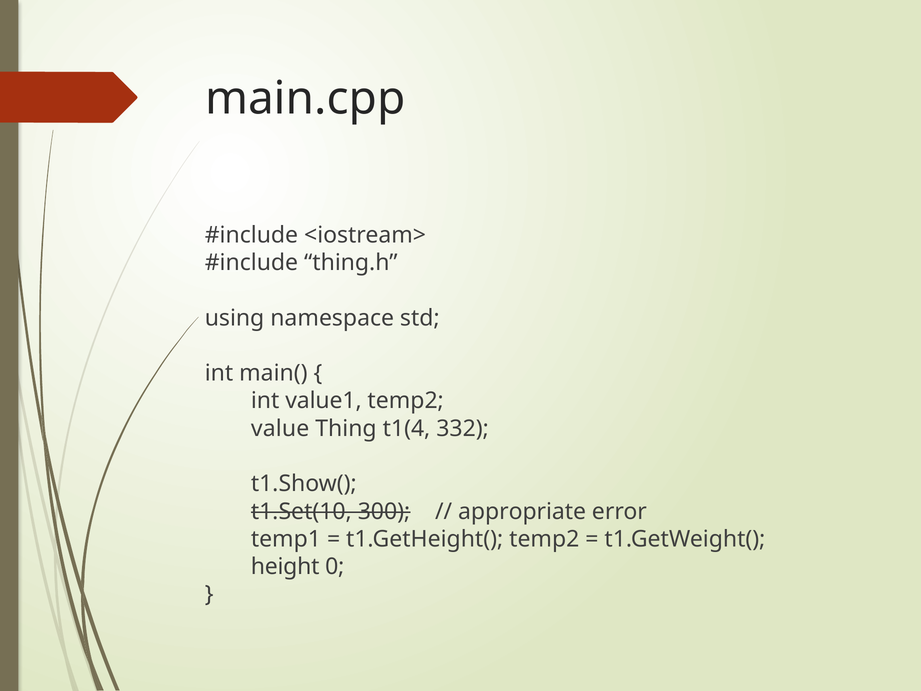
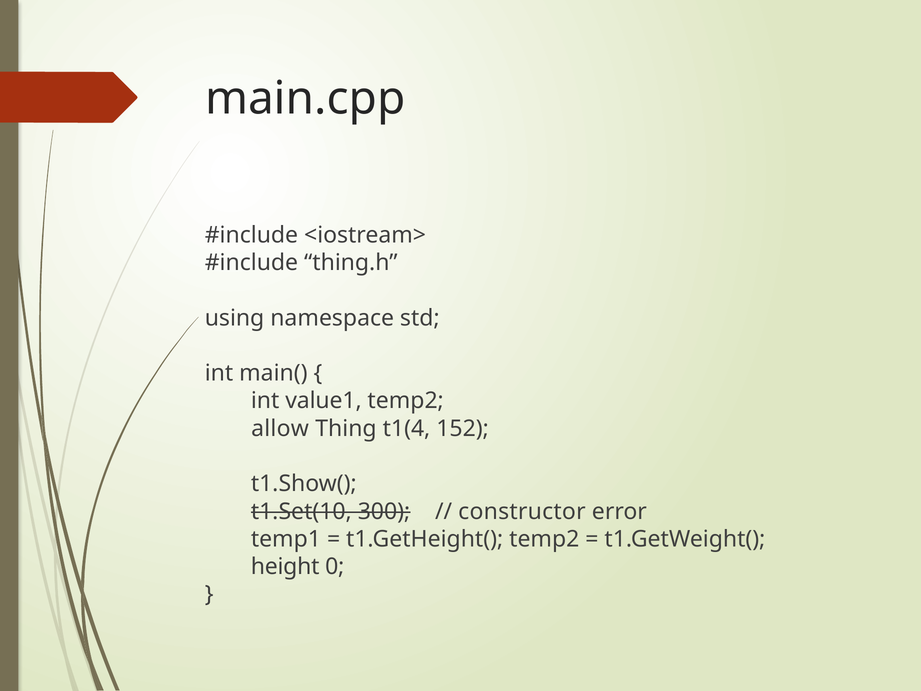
value: value -> allow
332: 332 -> 152
appropriate: appropriate -> constructor
